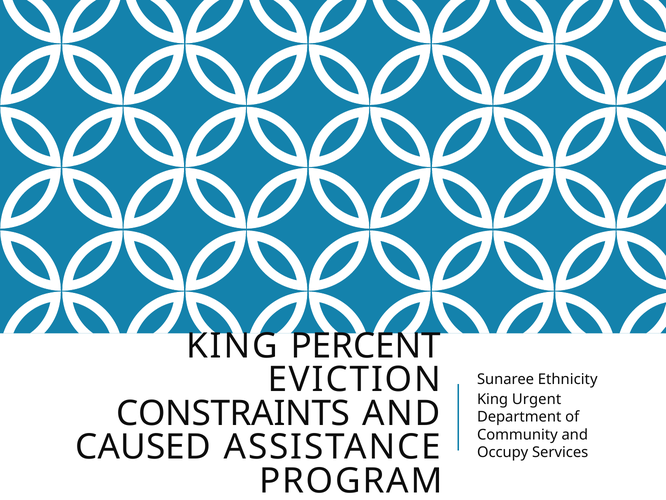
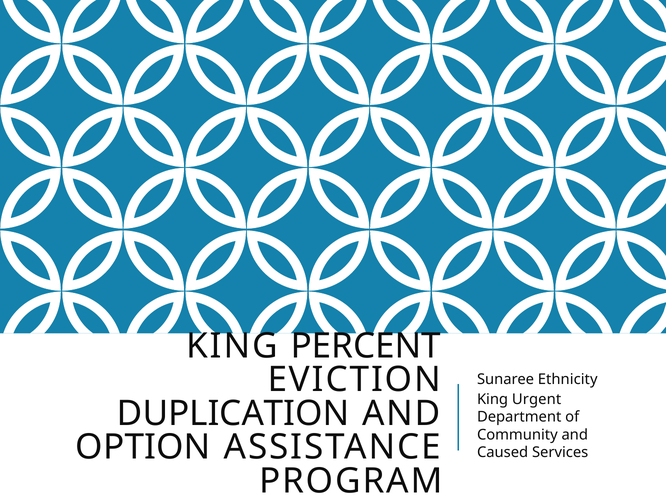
CONSTRAINTS: CONSTRAINTS -> DUPLICATION
CAUSED: CAUSED -> OPTION
Occupy: Occupy -> Caused
